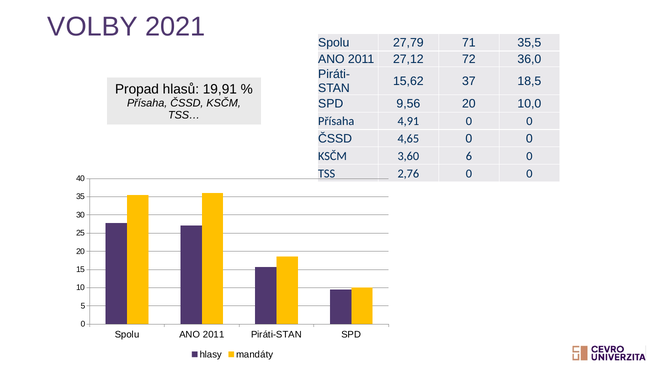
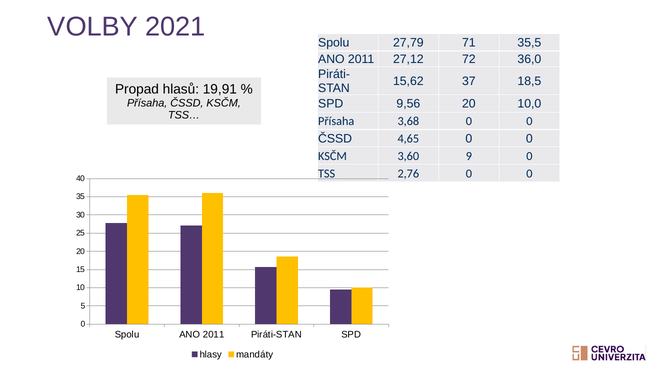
4,91: 4,91 -> 3,68
6: 6 -> 9
